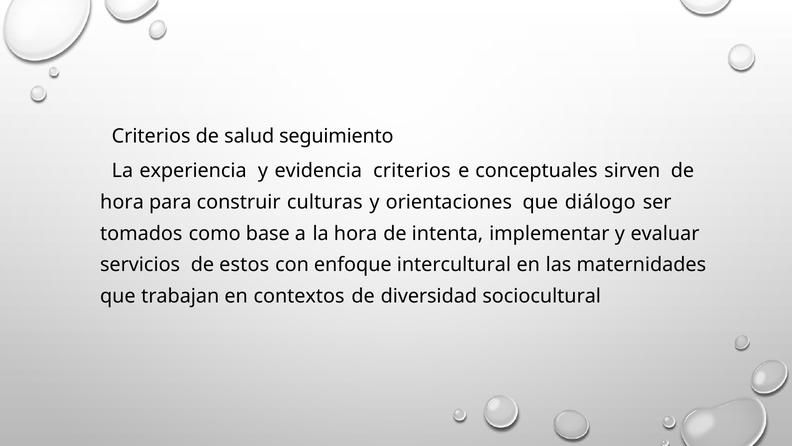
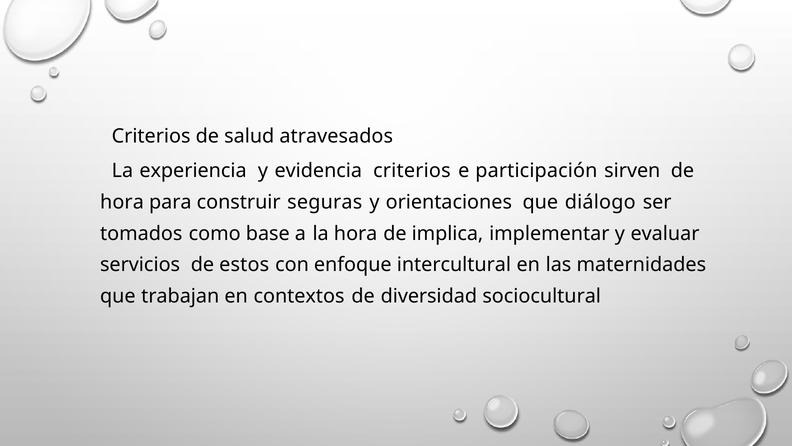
seguimiento: seguimiento -> atravesados
conceptuales: conceptuales -> participación
culturas: culturas -> seguras
intenta: intenta -> implica
